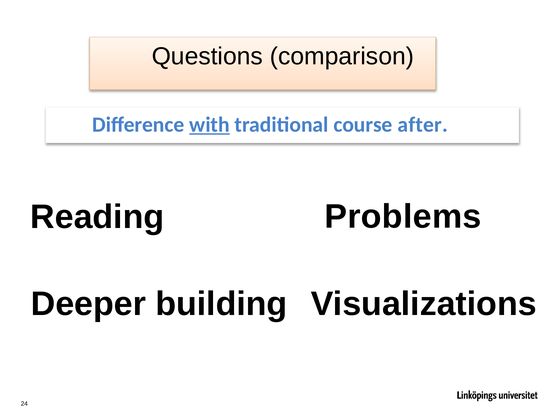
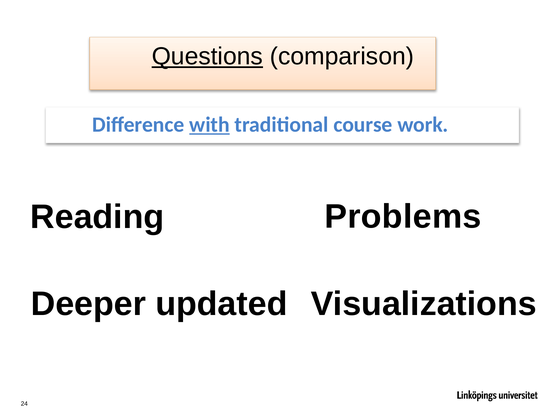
Questions underline: none -> present
after: after -> work
building: building -> updated
